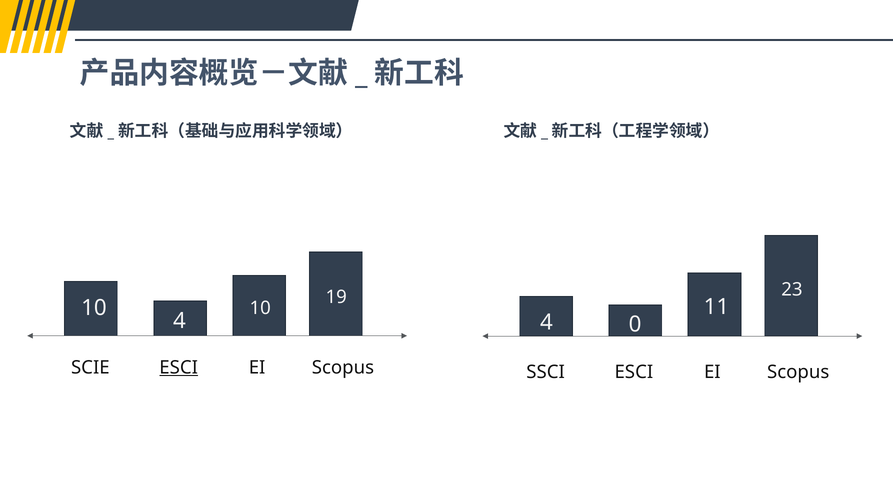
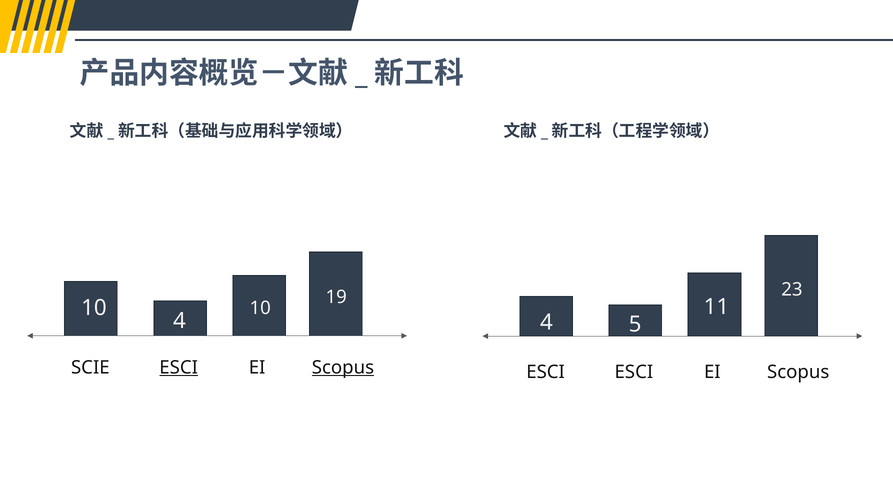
0: 0 -> 5
Scopus at (343, 368) underline: none -> present
SSCI at (546, 372): SSCI -> ESCI
